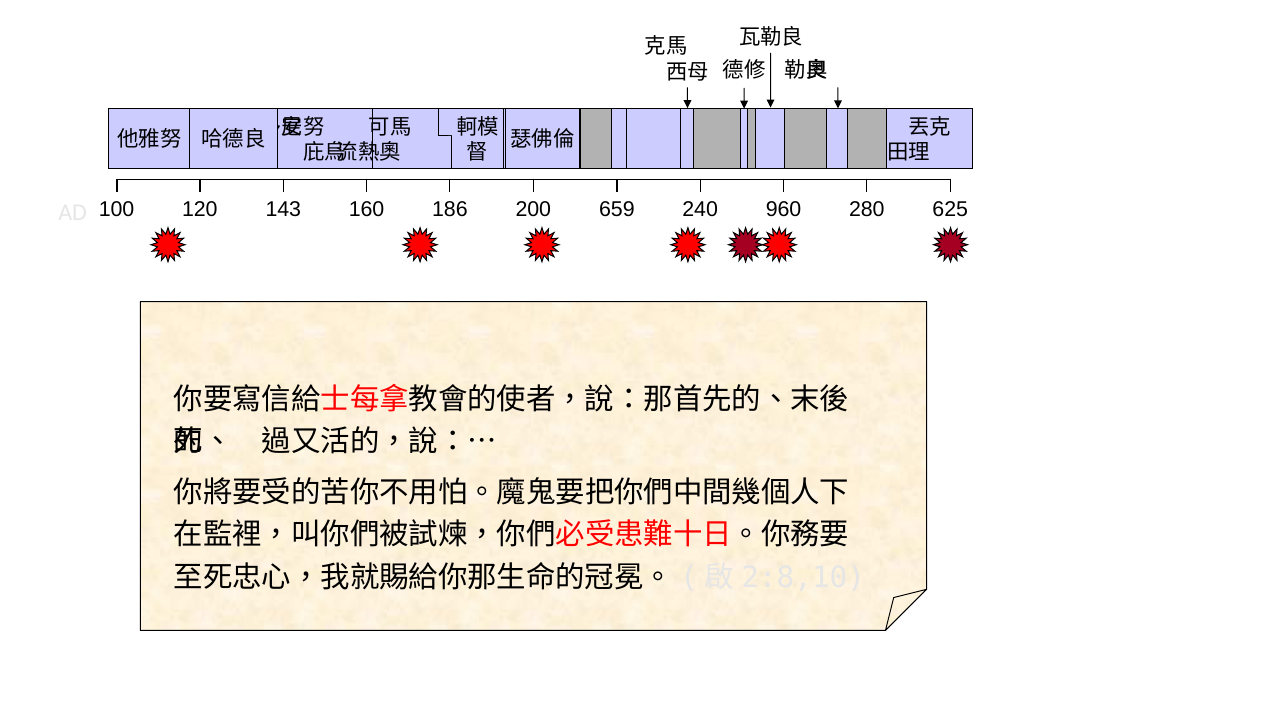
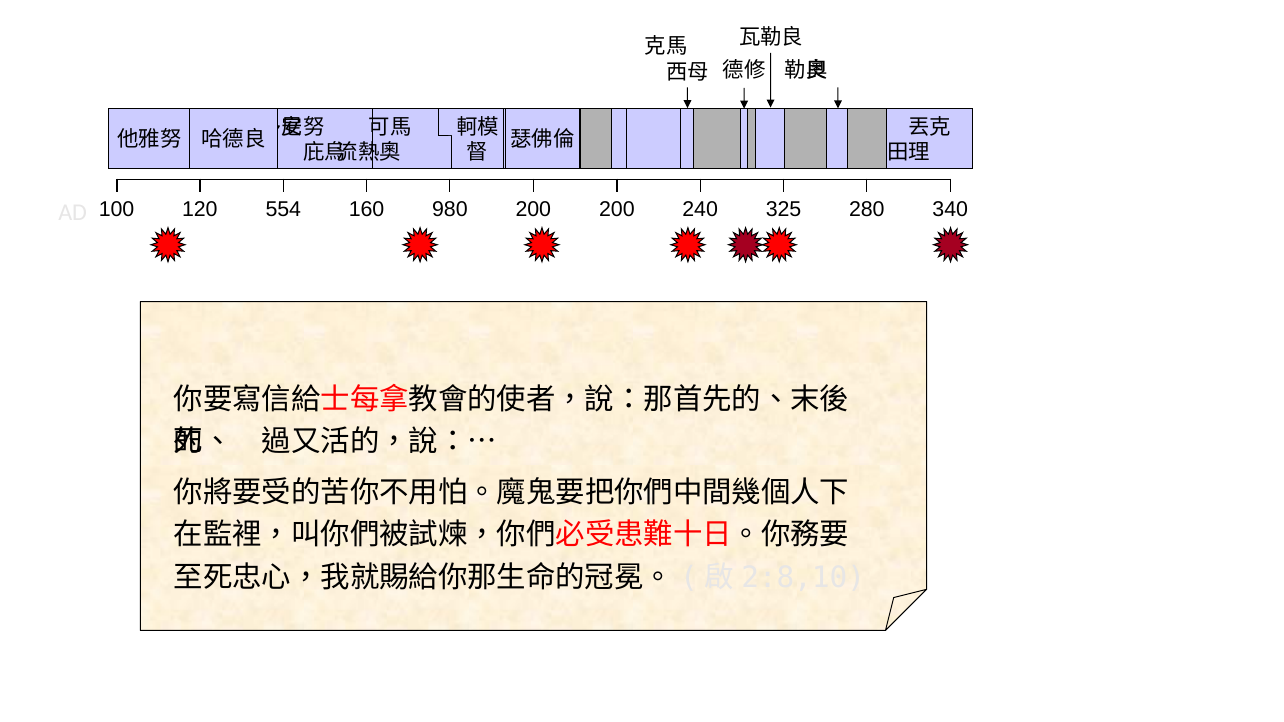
143: 143 -> 554
186: 186 -> 980
200 659: 659 -> 200
960: 960 -> 325
625: 625 -> 340
